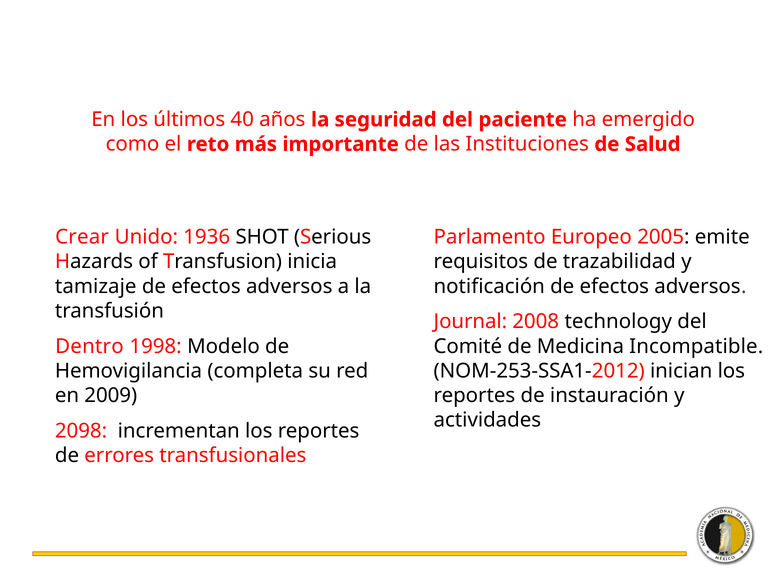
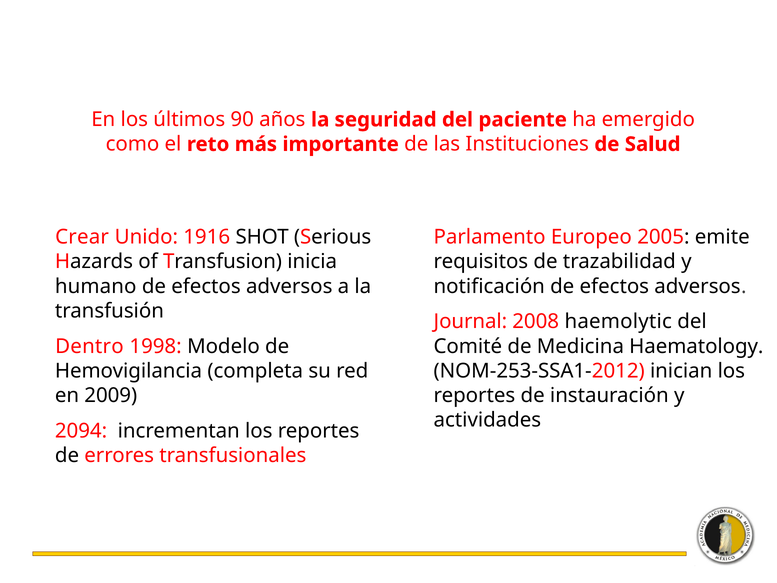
40: 40 -> 90
1936: 1936 -> 1916
tamizaje: tamizaje -> humano
technology: technology -> haemolytic
Incompatible: Incompatible -> Haematology
2098: 2098 -> 2094
